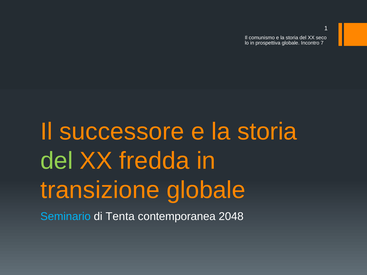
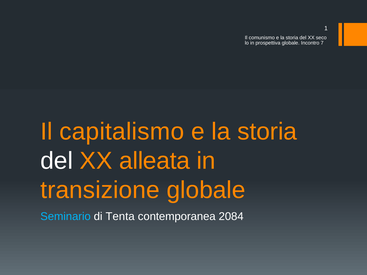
successore: successore -> capitalismo
del at (57, 161) colour: light green -> white
fredda: fredda -> alleata
2048: 2048 -> 2084
